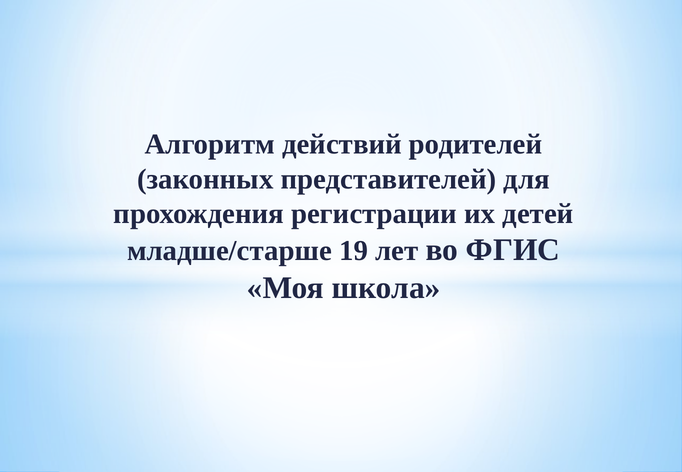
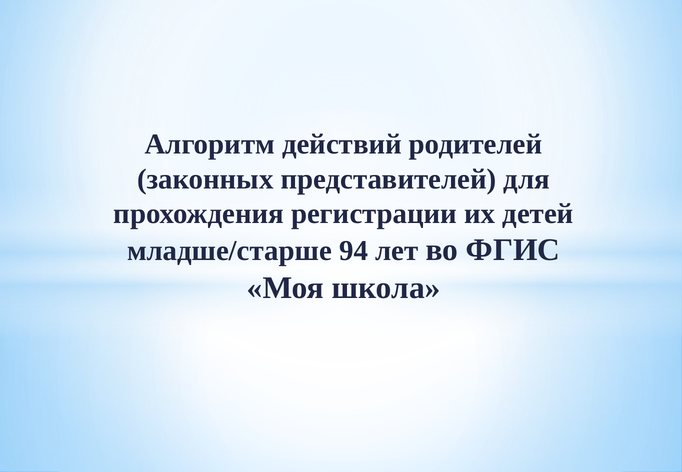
19: 19 -> 94
